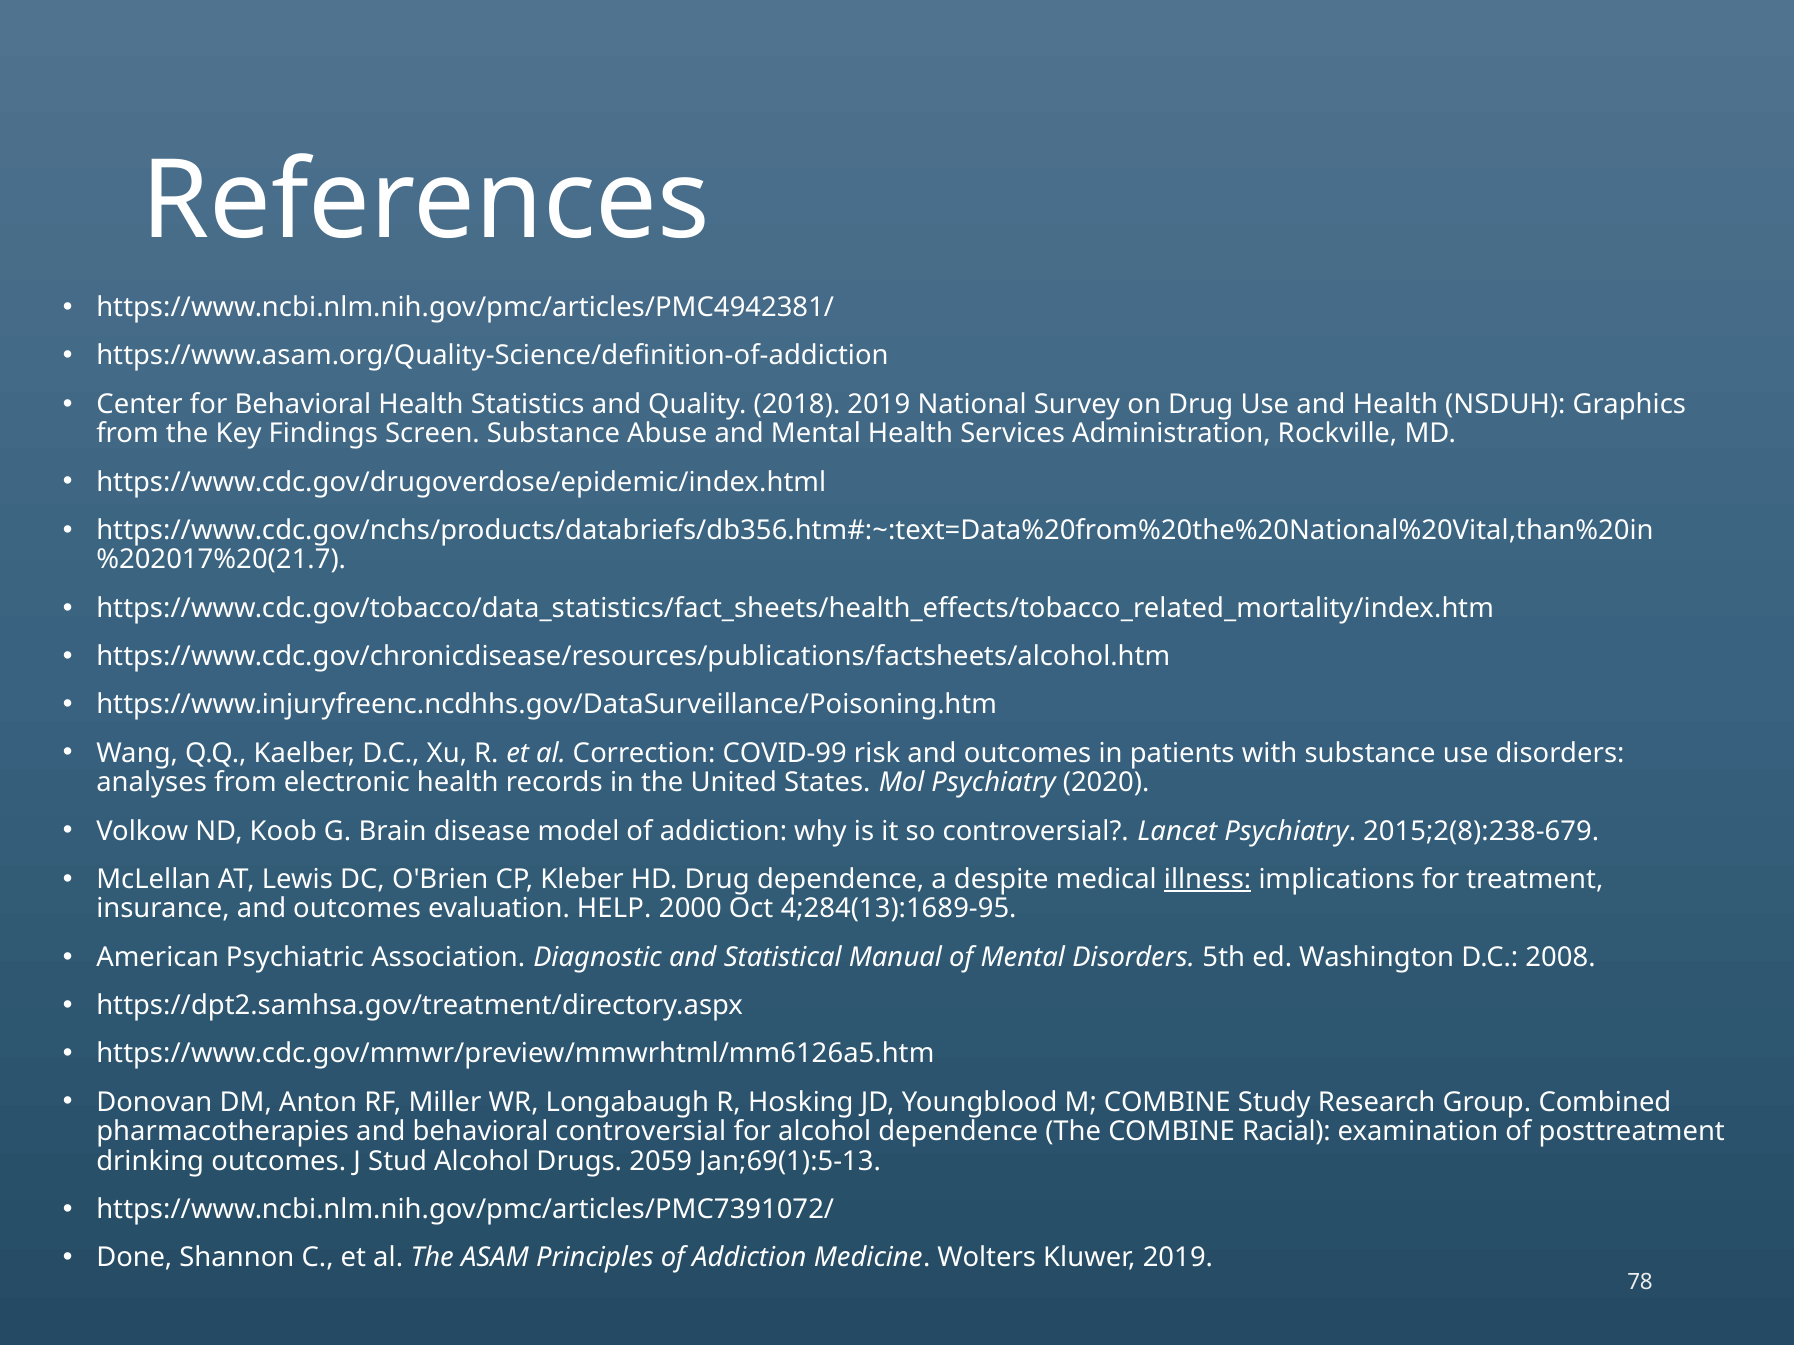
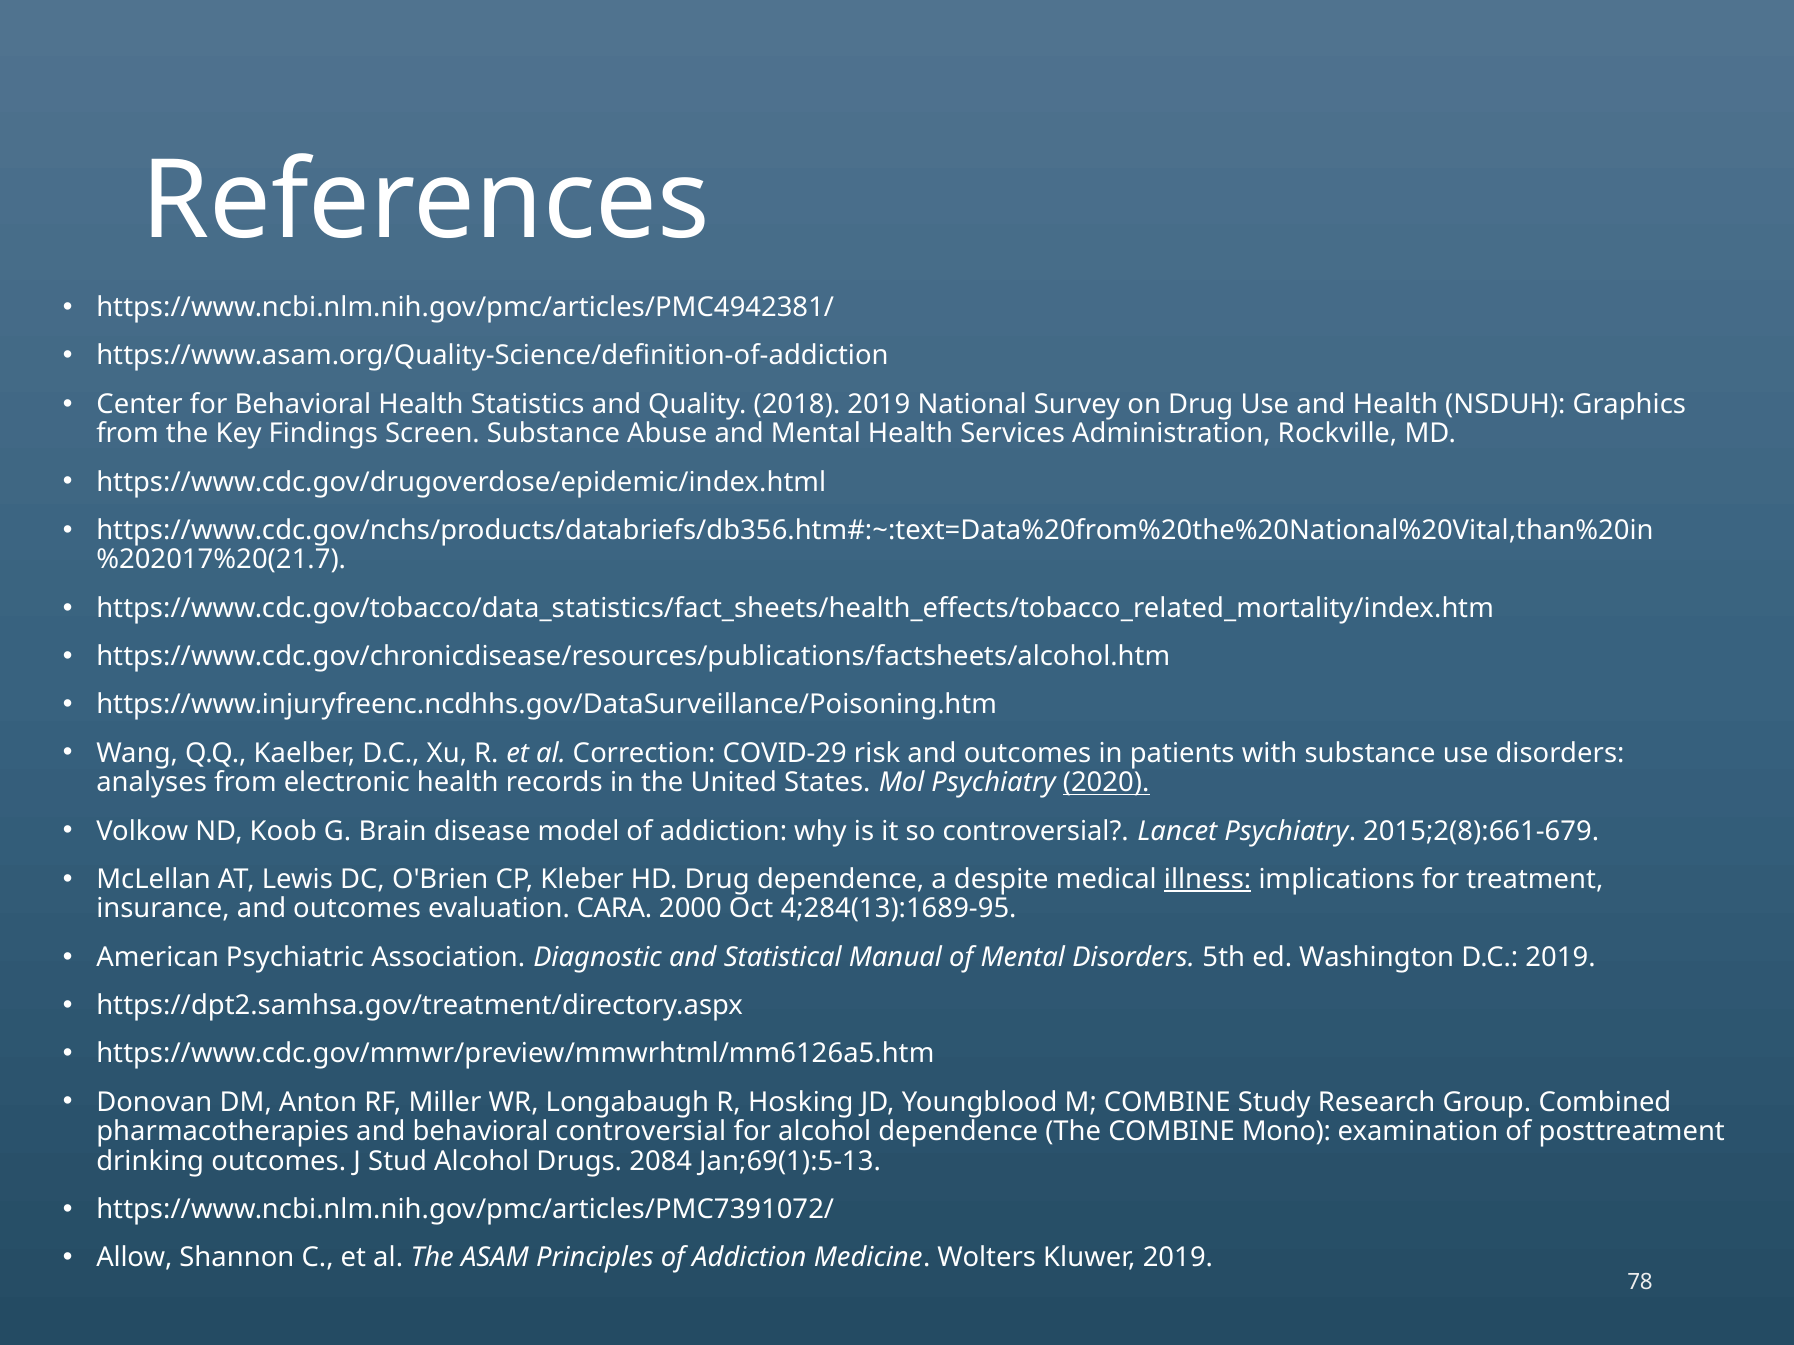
COVID-99: COVID-99 -> COVID-29
2020 underline: none -> present
2015;2(8):238-679: 2015;2(8):238-679 -> 2015;2(8):661-679
HELP: HELP -> CARA
D.C 2008: 2008 -> 2019
Racial: Racial -> Mono
2059: 2059 -> 2084
Done: Done -> Allow
